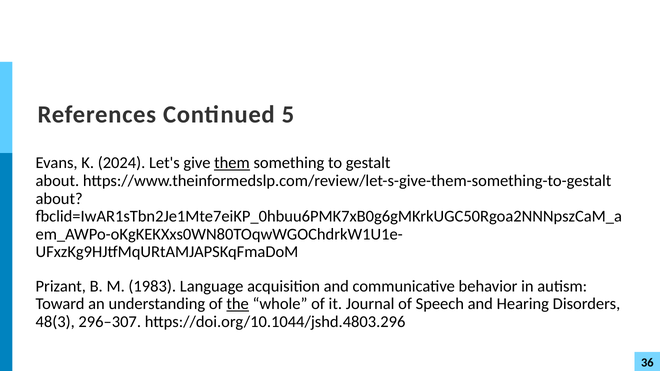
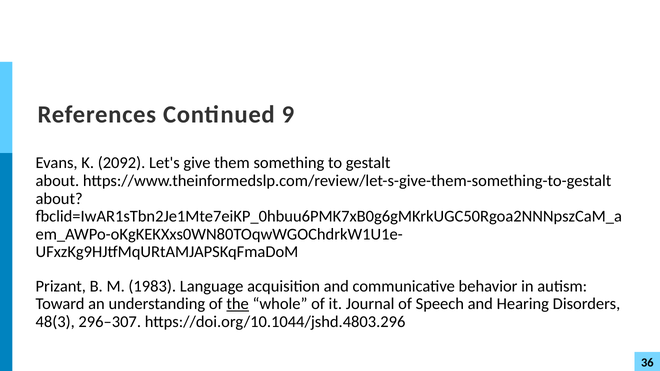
5: 5 -> 9
2024: 2024 -> 2092
them underline: present -> none
